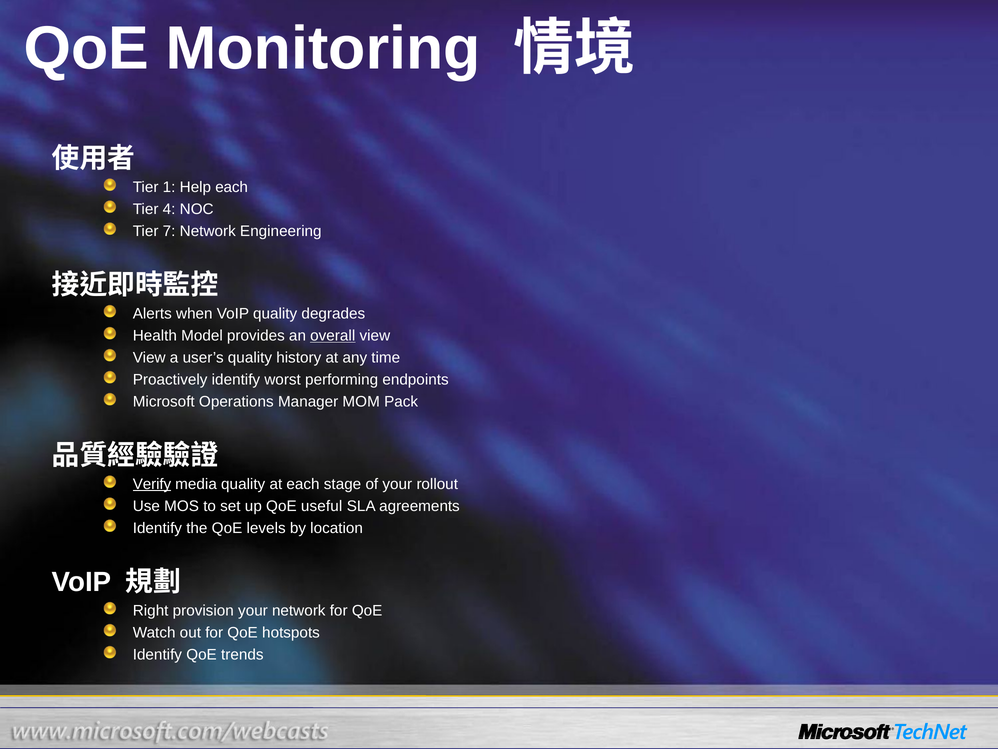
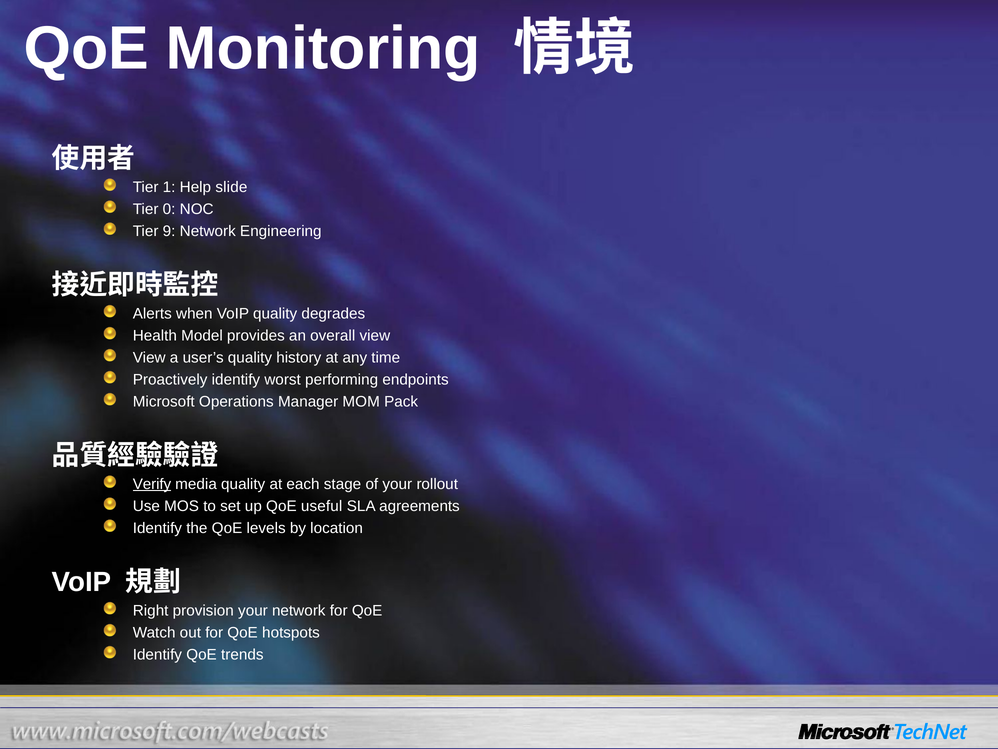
Help each: each -> slide
4: 4 -> 0
7: 7 -> 9
overall underline: present -> none
